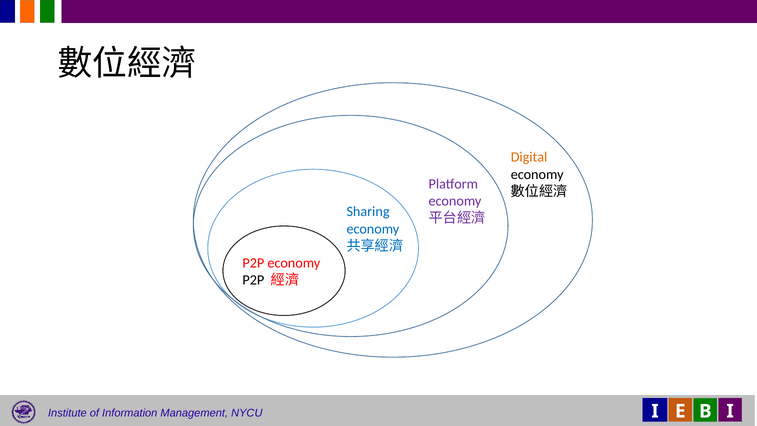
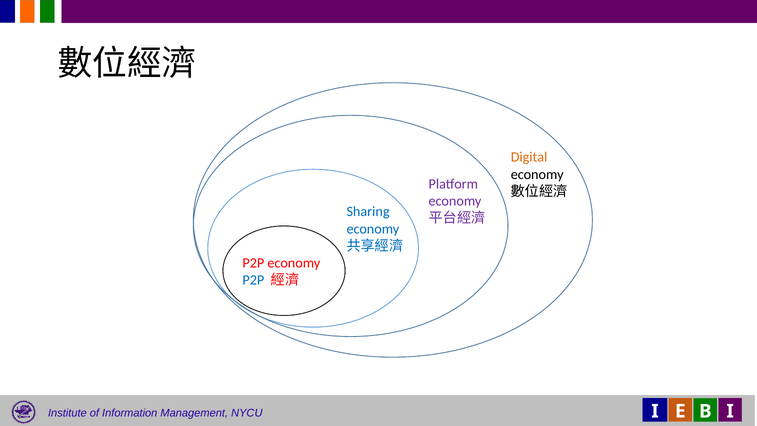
P2P at (253, 280) colour: black -> blue
